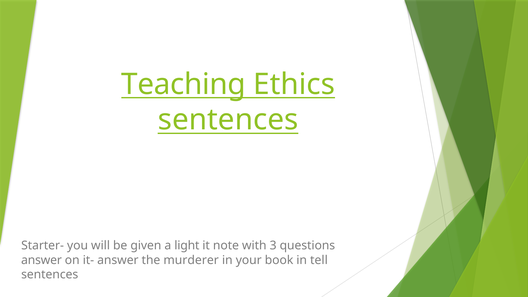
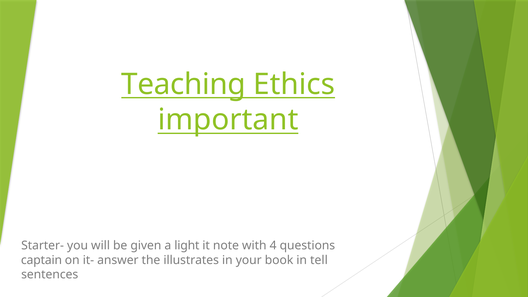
sentences at (228, 120): sentences -> important
3: 3 -> 4
answer at (41, 260): answer -> captain
murderer: murderer -> illustrates
